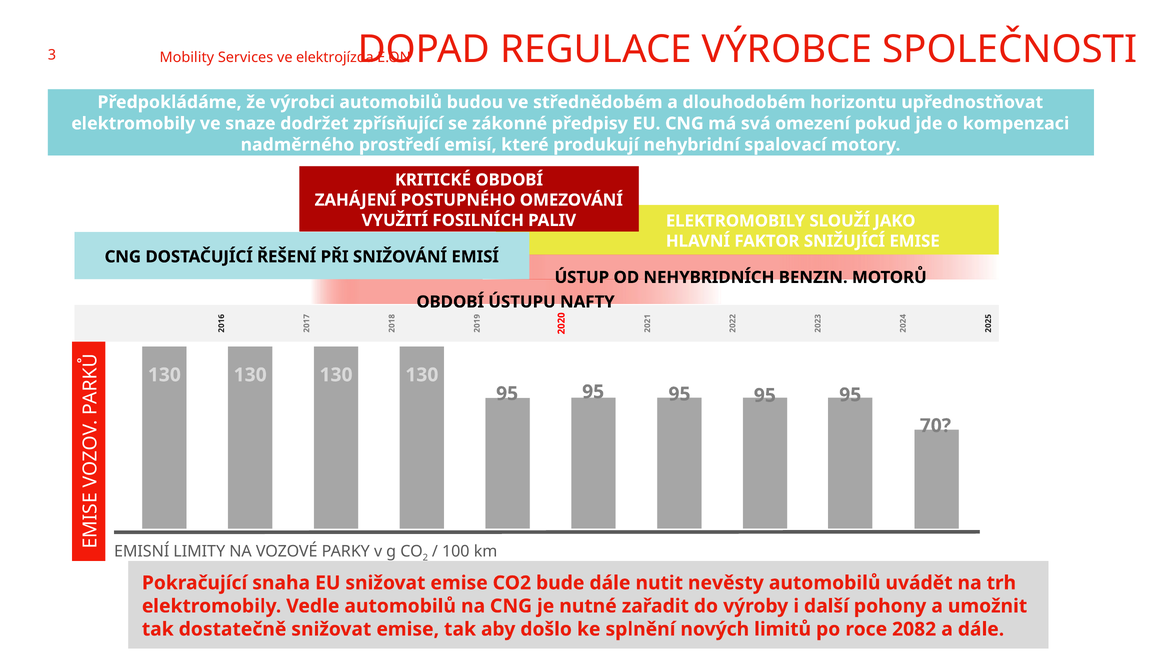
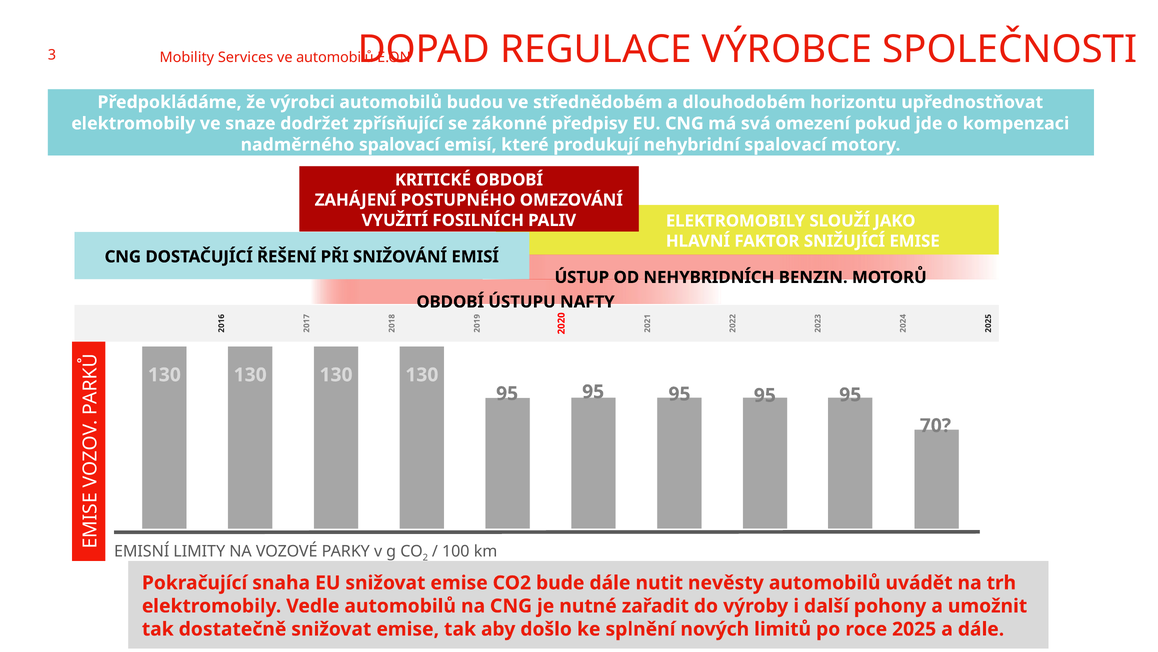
ve elektrojízda: elektrojízda -> automobilů
nadměrného prostředí: prostředí -> spalovací
2082: 2082 -> 2025
